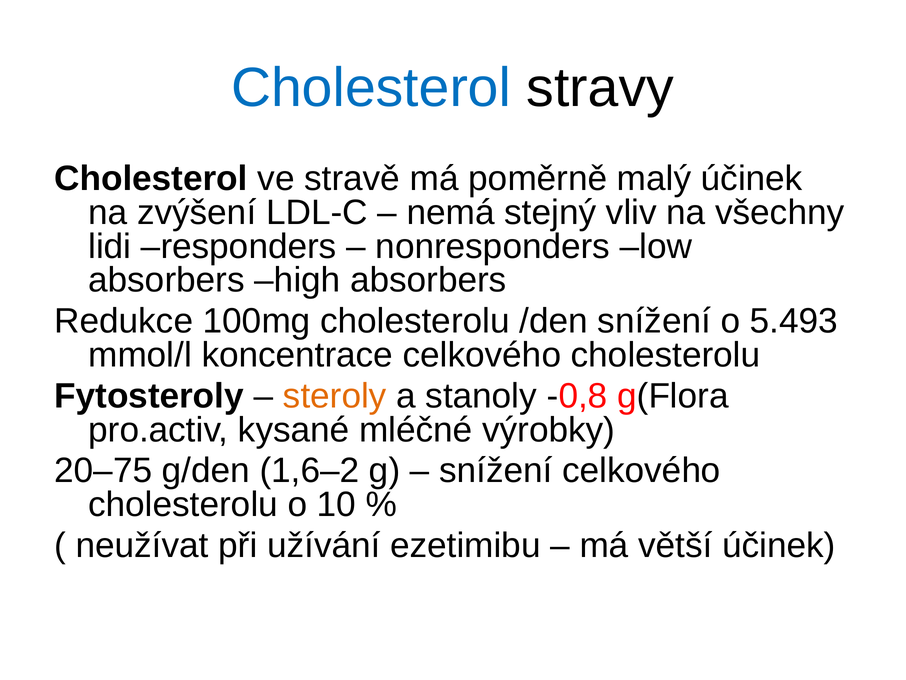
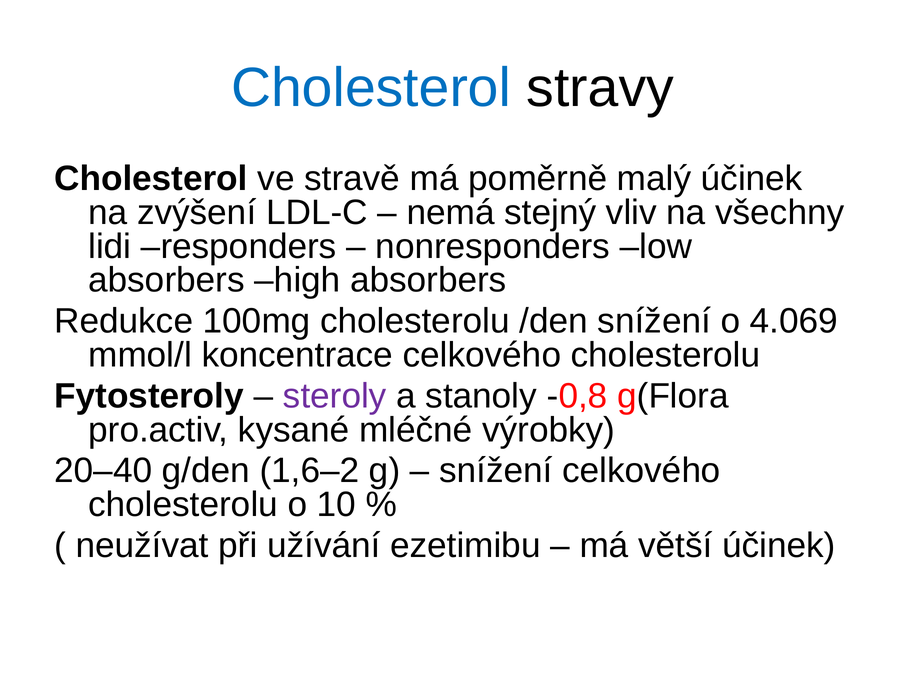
5.493: 5.493 -> 4.069
steroly colour: orange -> purple
20–75: 20–75 -> 20–40
